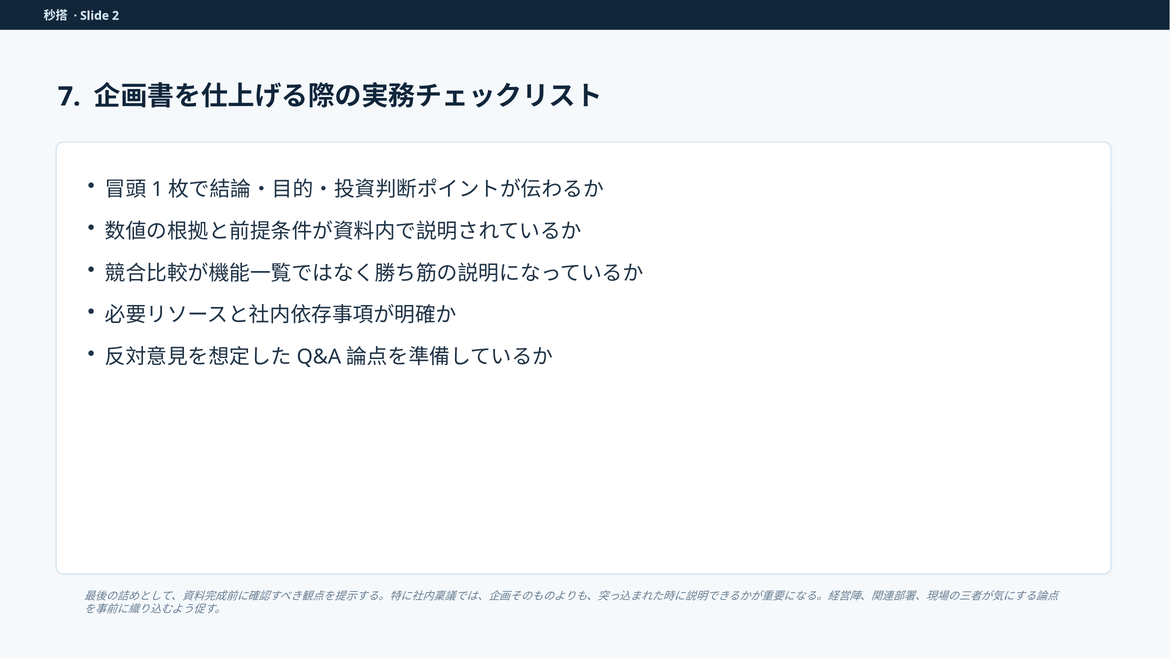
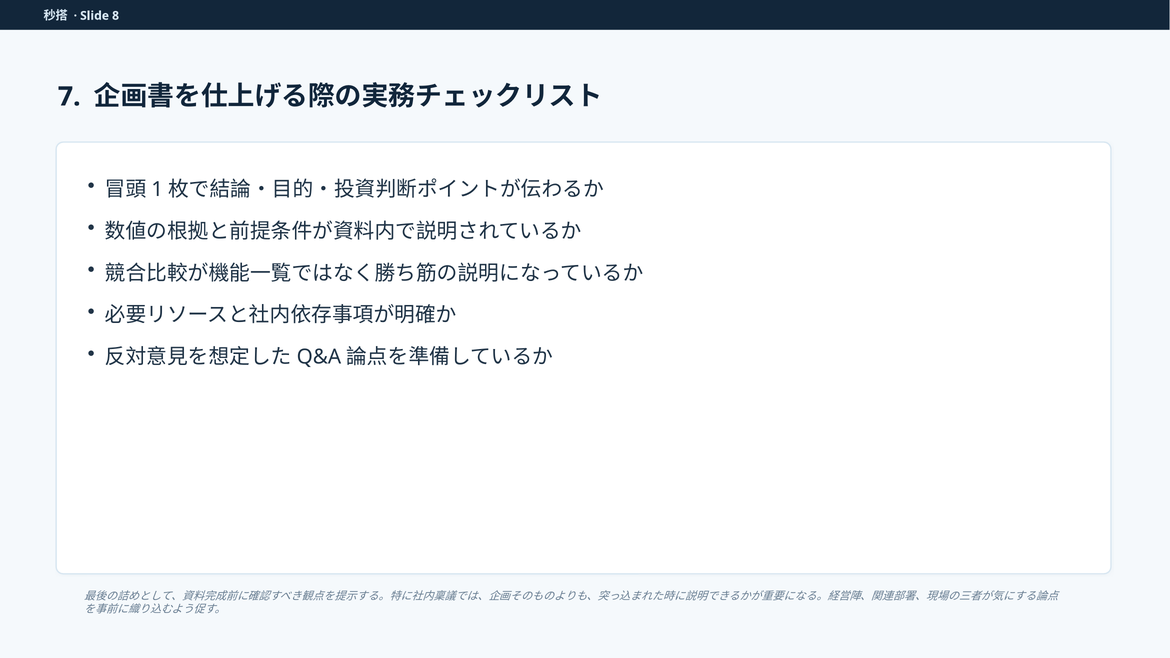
2: 2 -> 8
